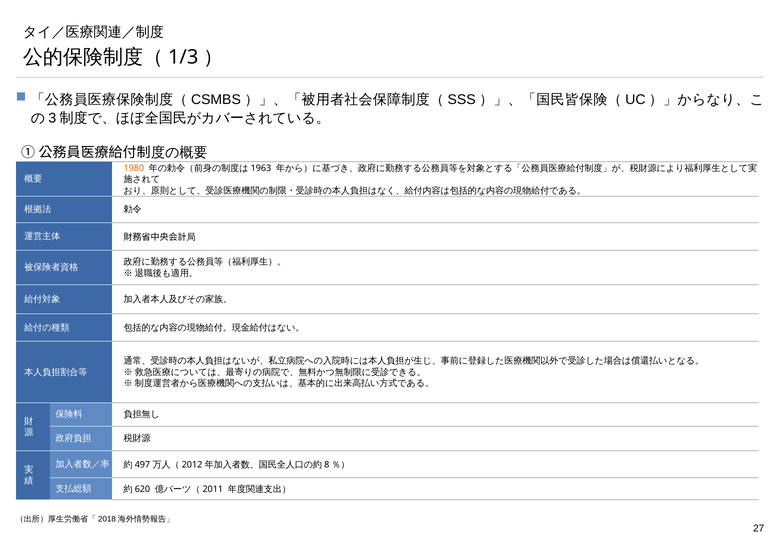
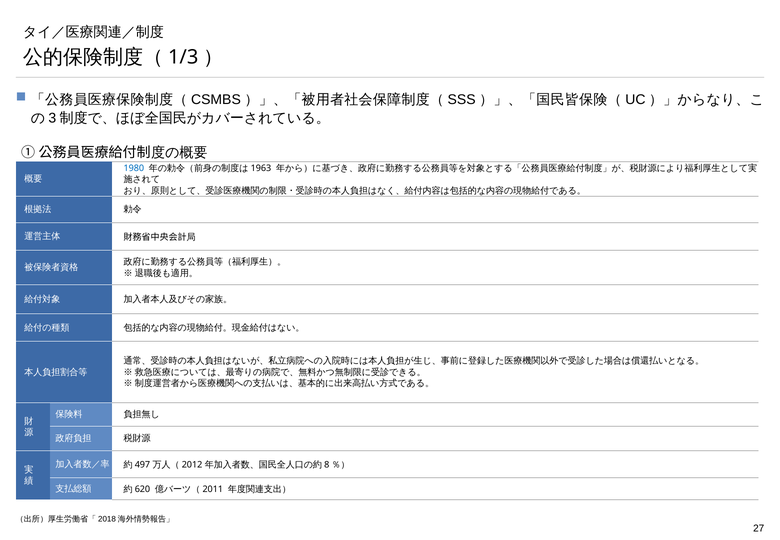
1980 colour: orange -> blue
